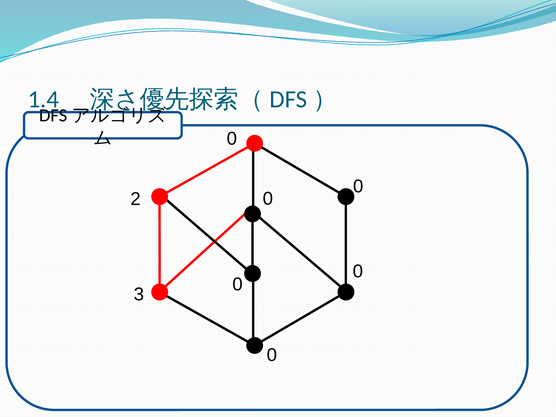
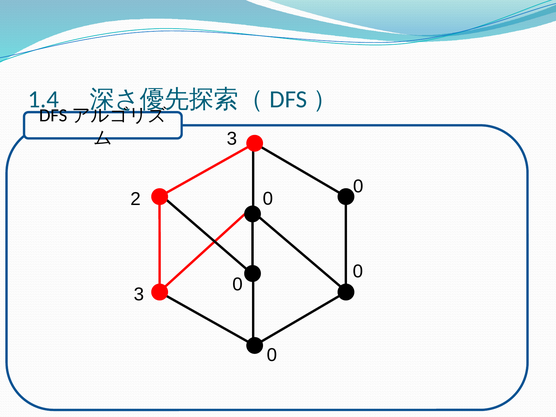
0 at (232, 139): 0 -> 3
